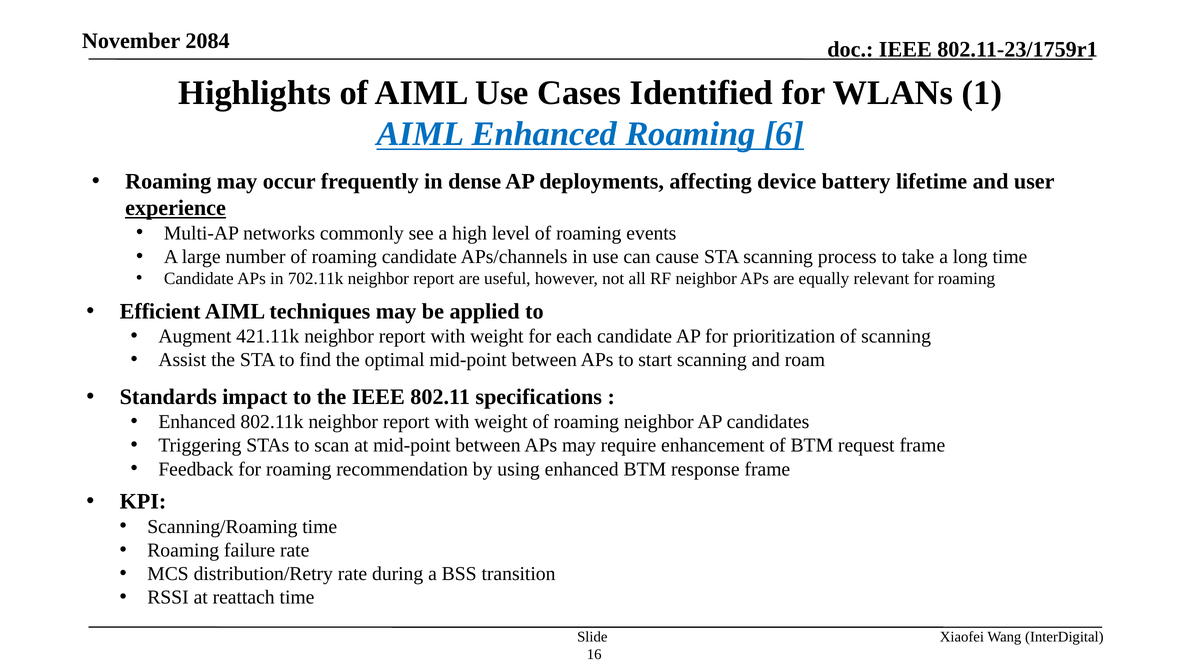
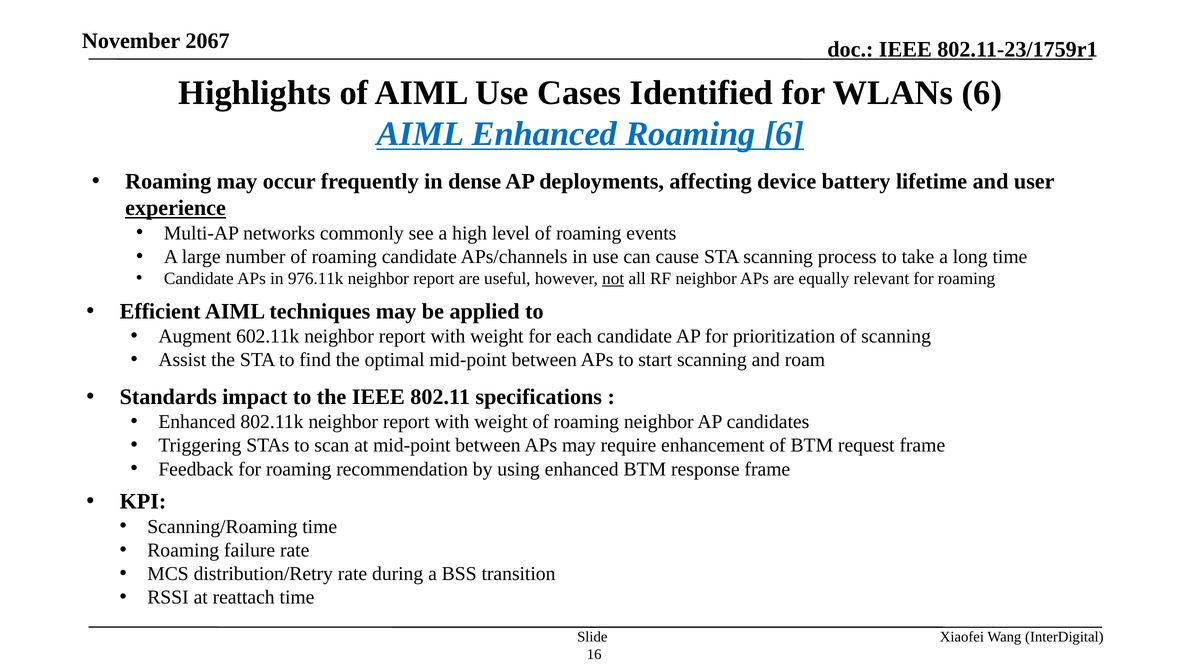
2084: 2084 -> 2067
WLANs 1: 1 -> 6
702.11k: 702.11k -> 976.11k
not underline: none -> present
421.11k: 421.11k -> 602.11k
